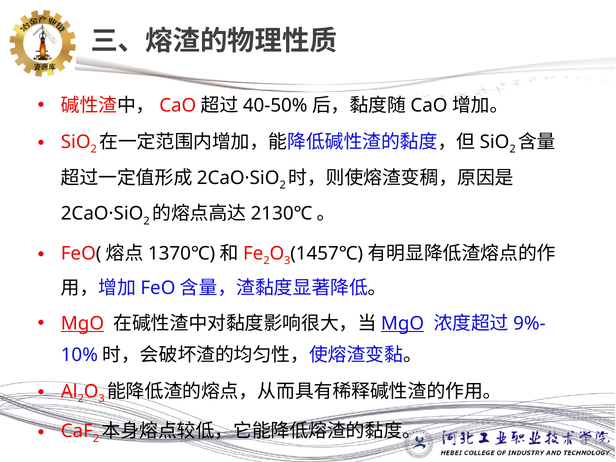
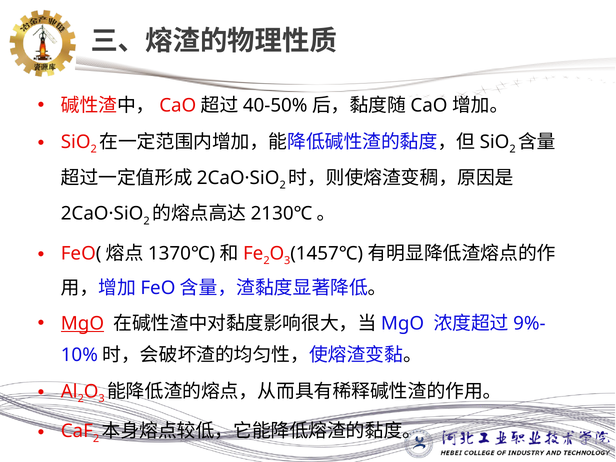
MgO at (403, 323) underline: present -> none
